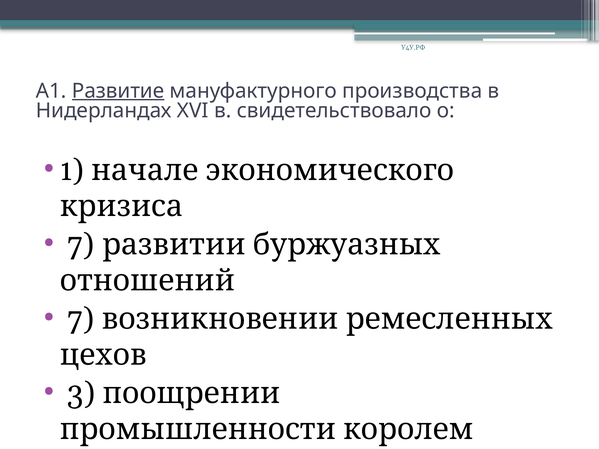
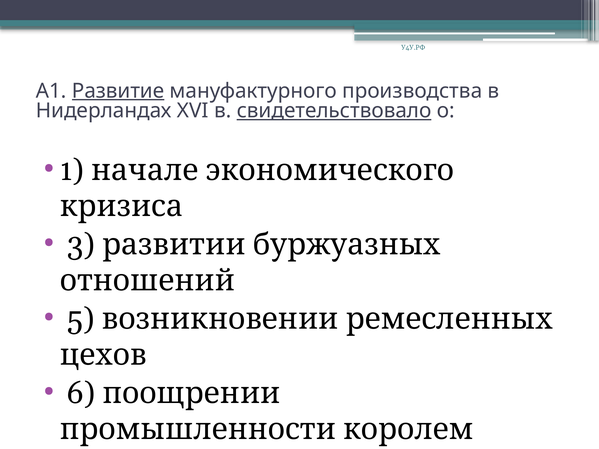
свидетельствовало underline: none -> present
7 at (81, 245): 7 -> 3
7 at (81, 319): 7 -> 5
3: 3 -> 6
